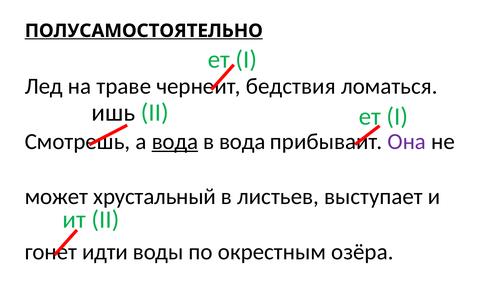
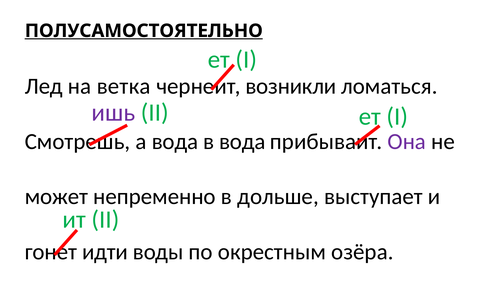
траве: траве -> ветка
бедствия: бедствия -> возникли
ишь colour: black -> purple
вода at (175, 142) underline: present -> none
хрустальный: хрустальный -> непременно
листьев: листьев -> дольше
